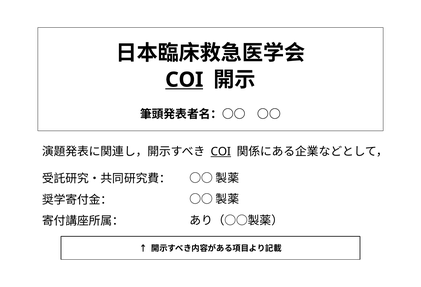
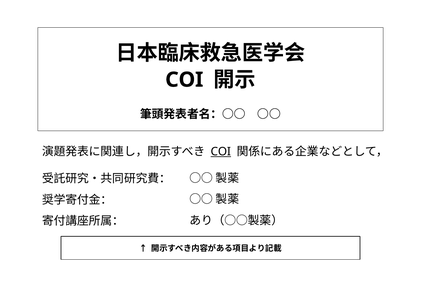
COI at (184, 80) underline: present -> none
